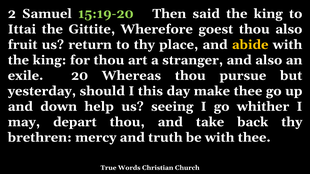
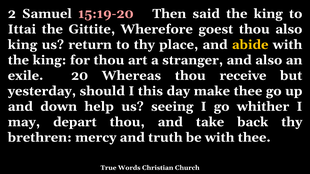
15:19-20 colour: light green -> pink
fruit at (23, 45): fruit -> king
pursue: pursue -> receive
